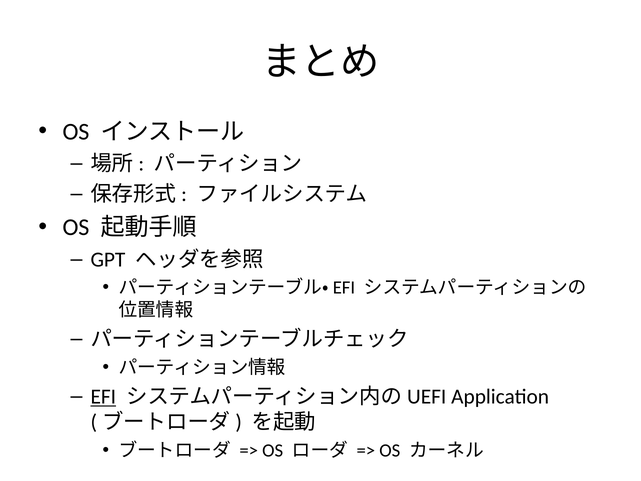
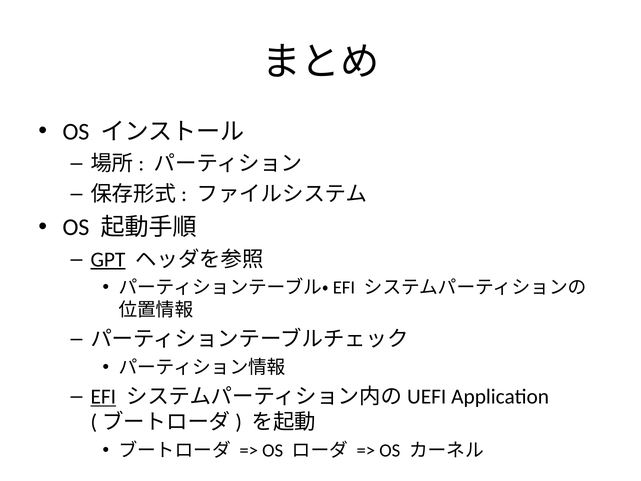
GPT underline: none -> present
